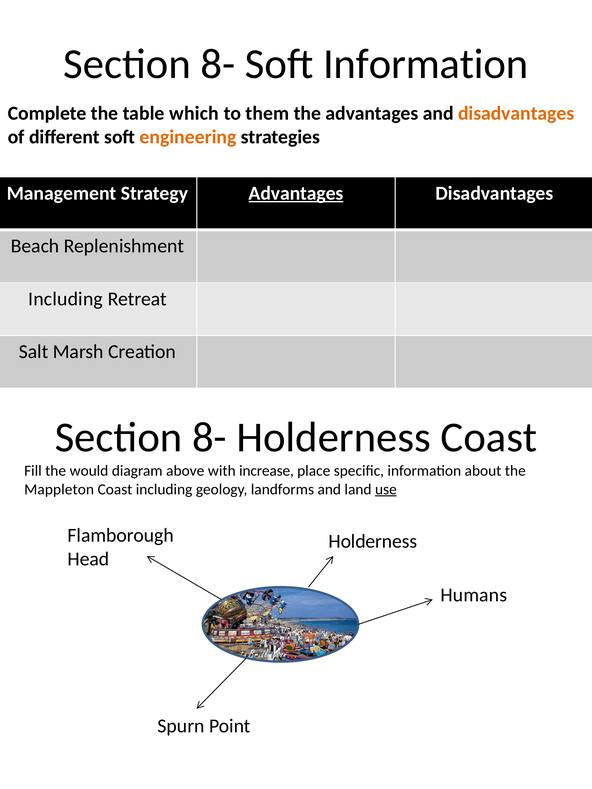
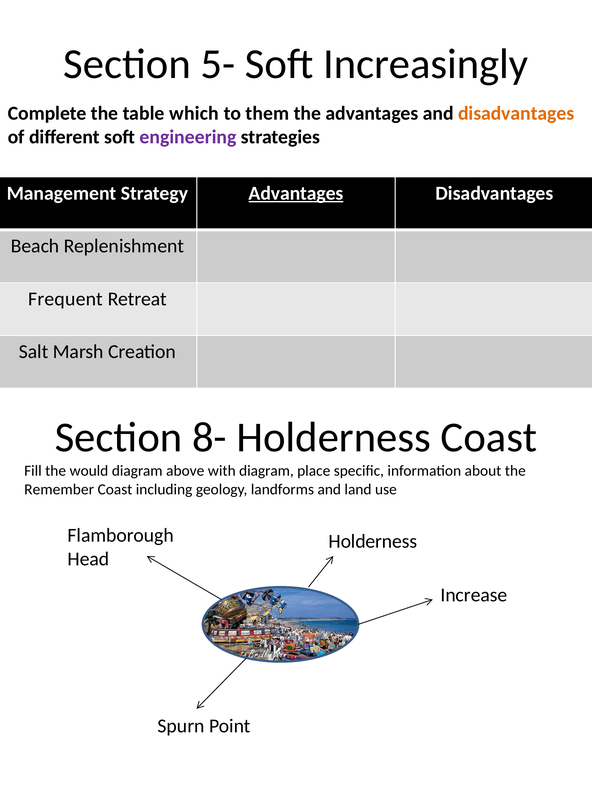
8- at (218, 64): 8- -> 5-
Soft Information: Information -> Increasingly
engineering colour: orange -> purple
Including at (66, 299): Including -> Frequent
with increase: increase -> diagram
Mappleton: Mappleton -> Remember
use underline: present -> none
Humans: Humans -> Increase
